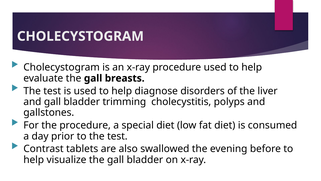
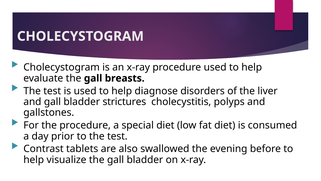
trimming: trimming -> strictures
